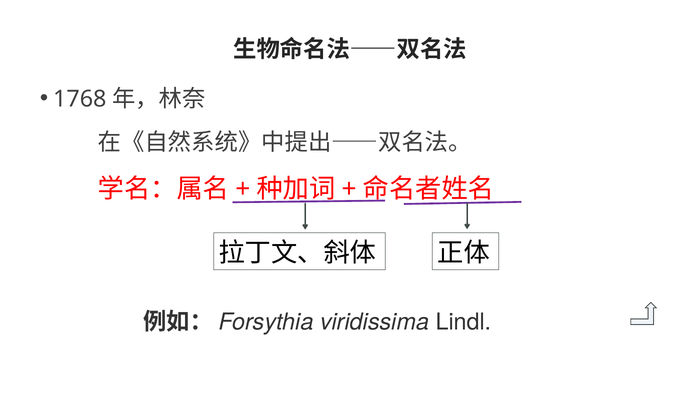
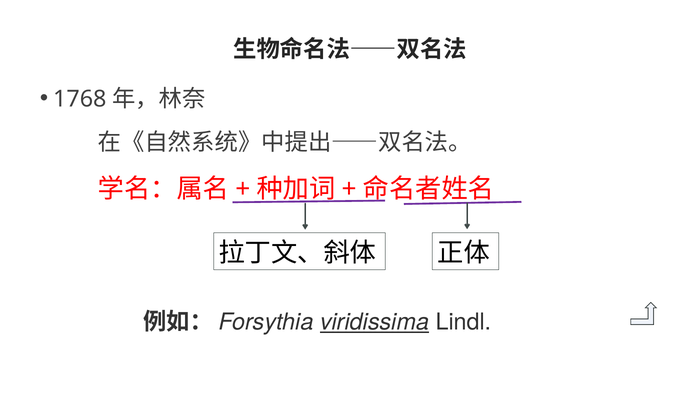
viridissima underline: none -> present
